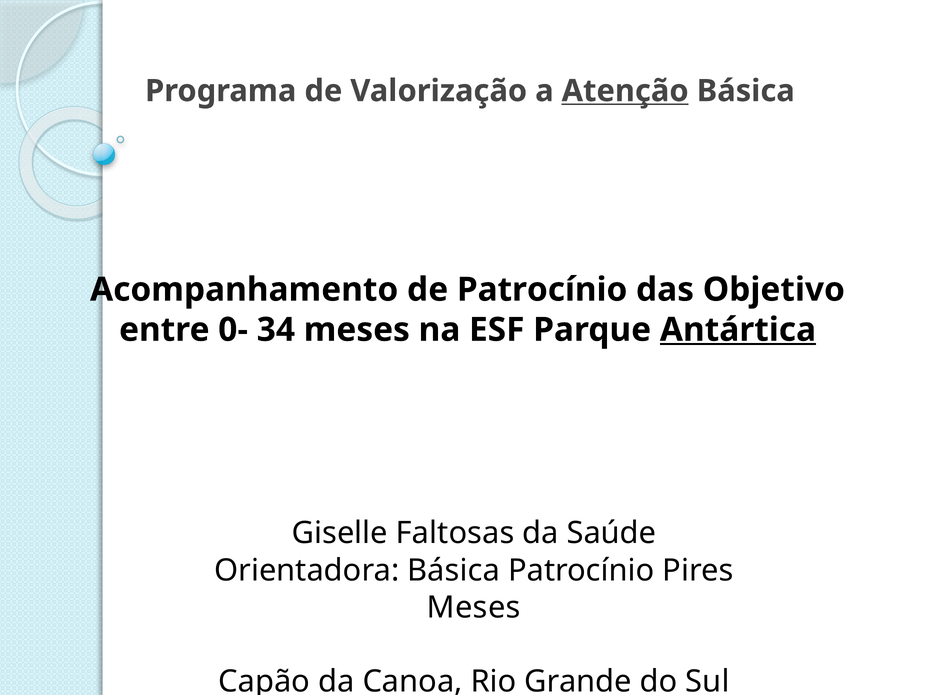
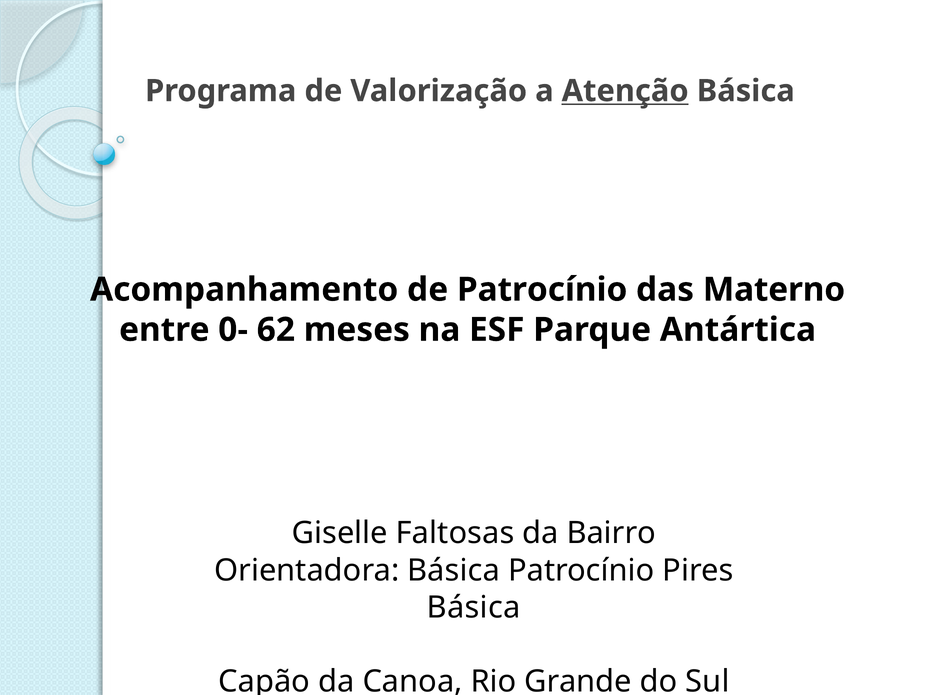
Objetivo: Objetivo -> Materno
34: 34 -> 62
Antártica underline: present -> none
Saúde: Saúde -> Bairro
Meses at (474, 607): Meses -> Básica
